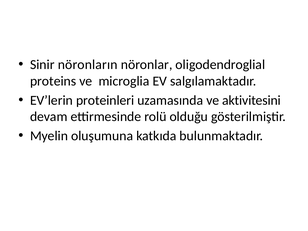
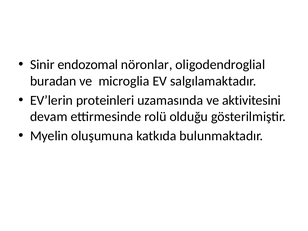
nöronların: nöronların -> endozomal
proteins: proteins -> buradan
